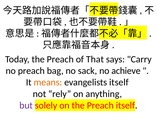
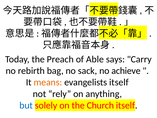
That: That -> Able
no preach: preach -> rebirth
but colour: purple -> blue
on the Preach: Preach -> Church
